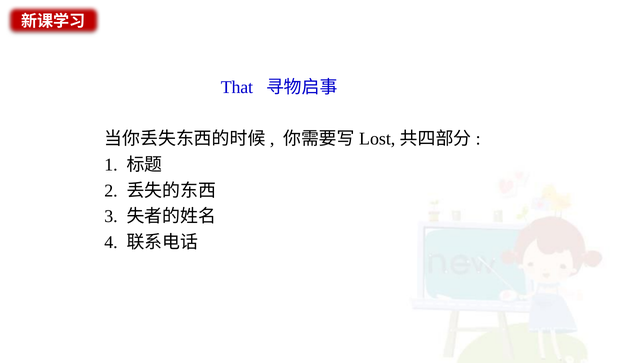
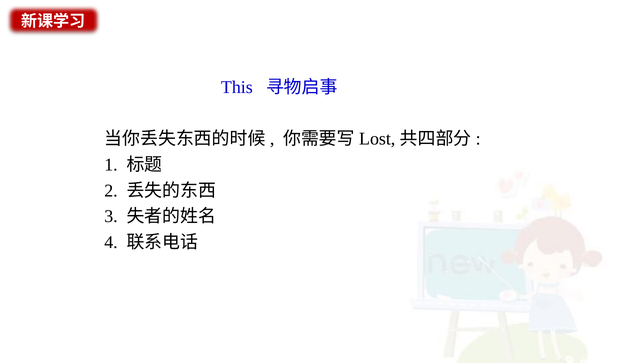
That: That -> This
